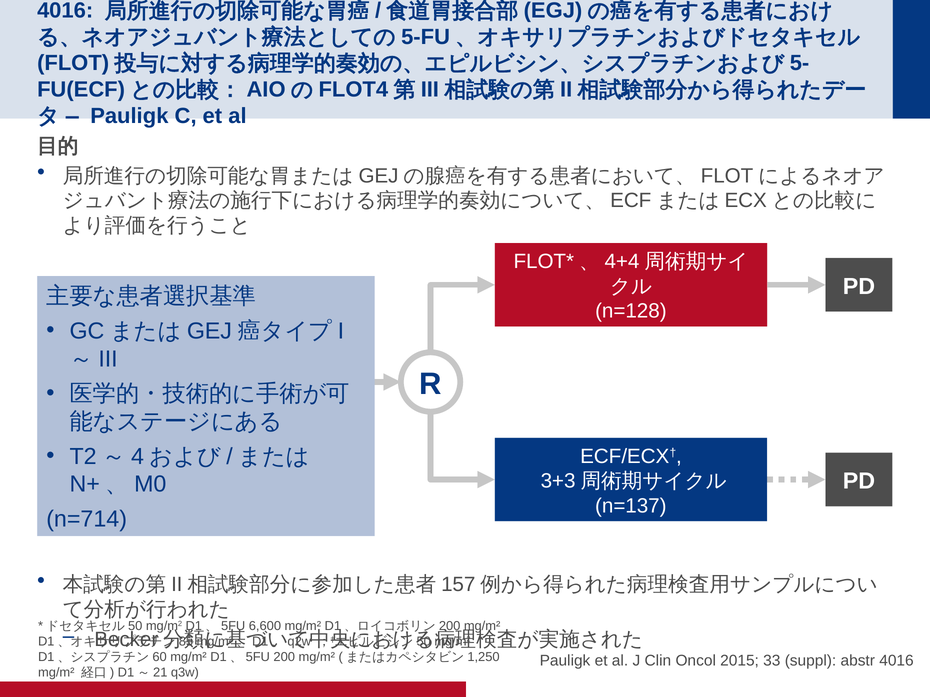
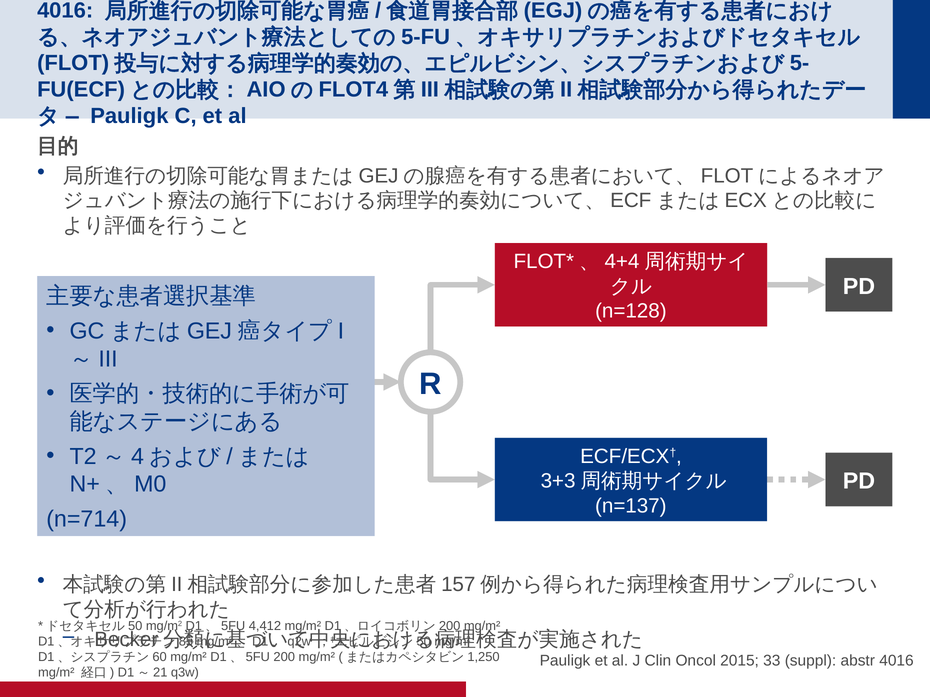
6,600: 6,600 -> 4,412
